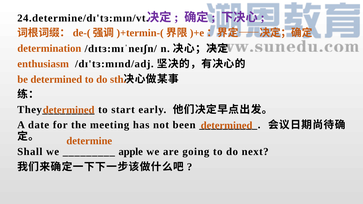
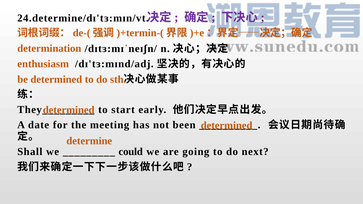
apple: apple -> could
